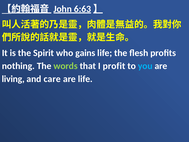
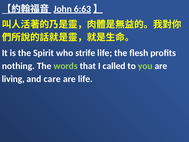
gains: gains -> strife
profit: profit -> called
you colour: light blue -> light green
